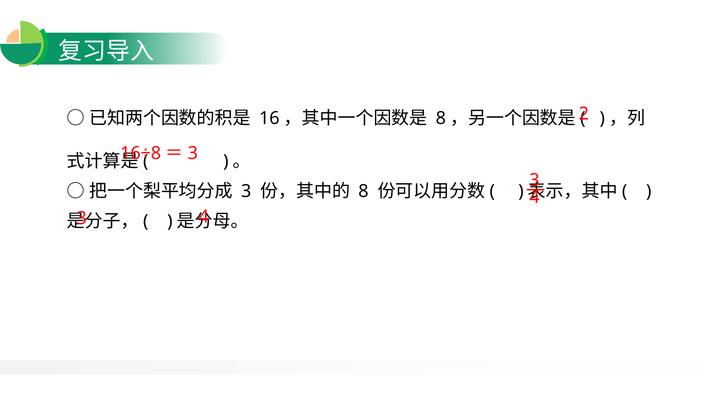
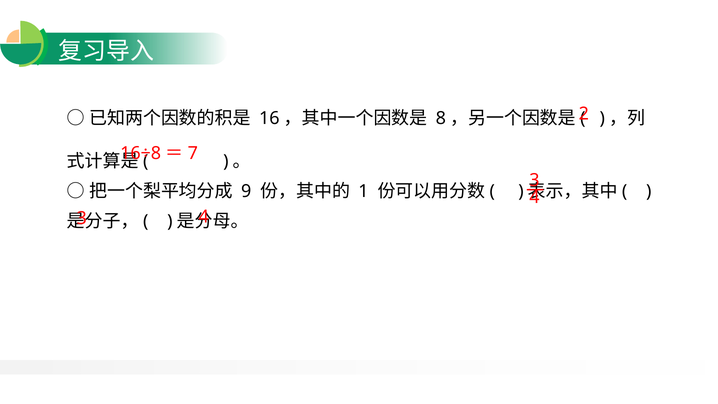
3 at (193, 153): 3 -> 7
3 at (246, 191): 3 -> 9
8 at (363, 191): 8 -> 1
